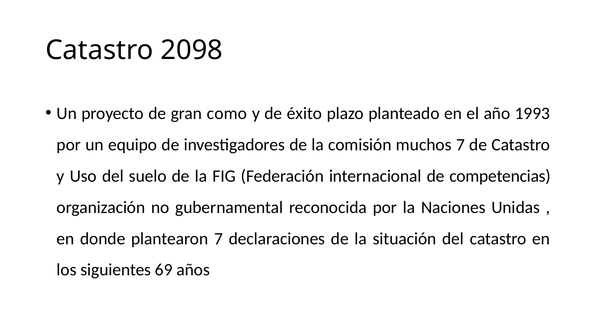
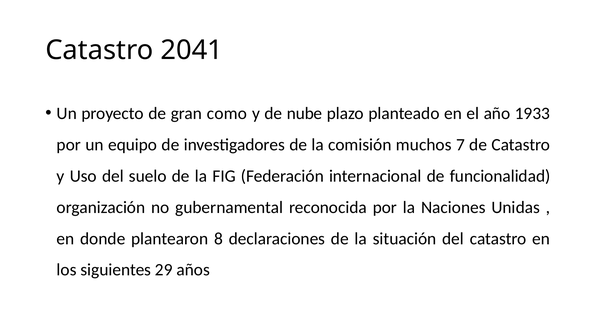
2098: 2098 -> 2041
éxito: éxito -> nube
1993: 1993 -> 1933
competencias: competencias -> funcionalidad
plantearon 7: 7 -> 8
69: 69 -> 29
